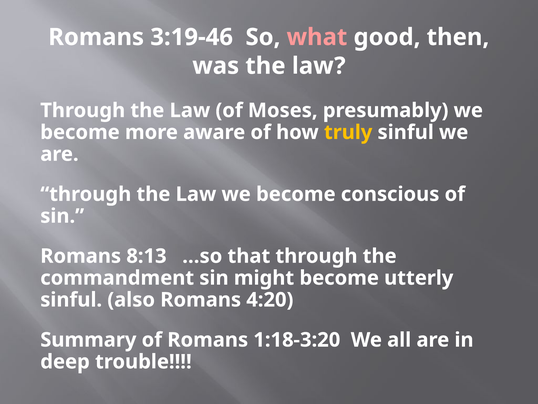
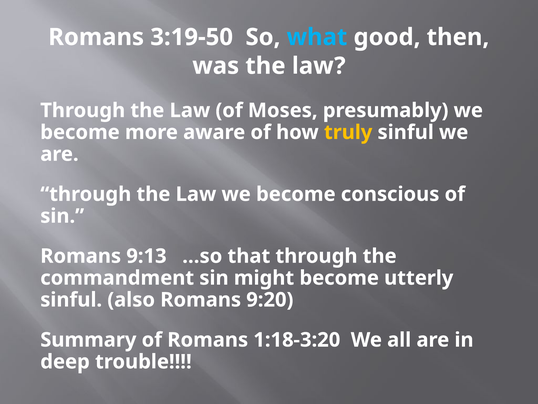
3:19-46: 3:19-46 -> 3:19-50
what colour: pink -> light blue
8:13: 8:13 -> 9:13
4:20: 4:20 -> 9:20
